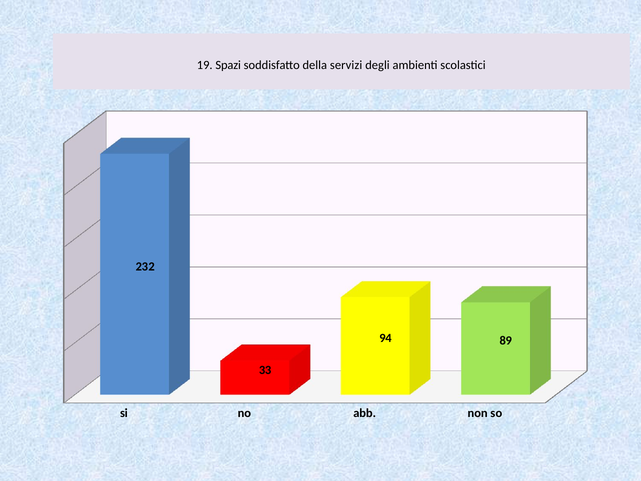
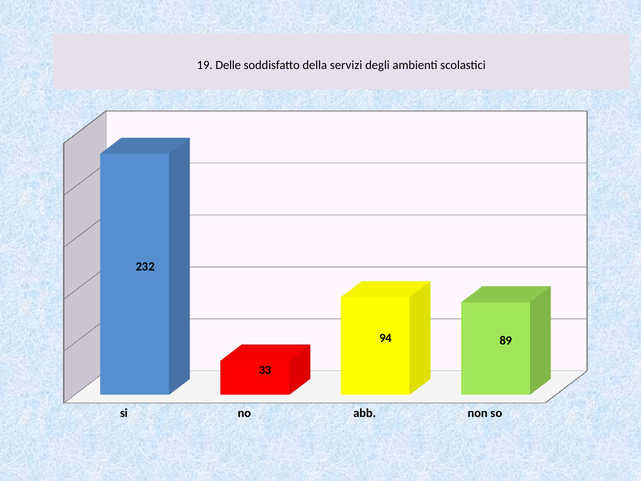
Spazi: Spazi -> Delle
